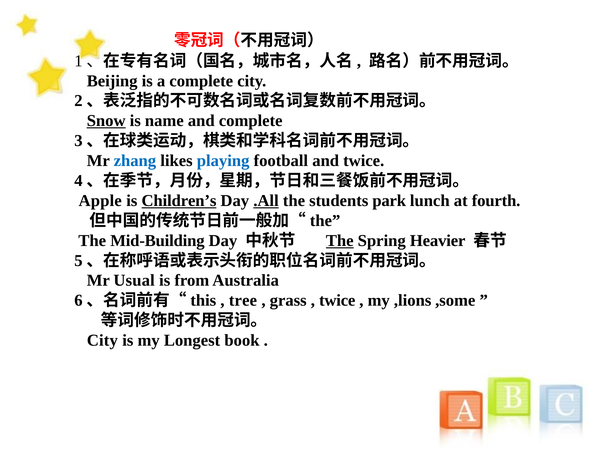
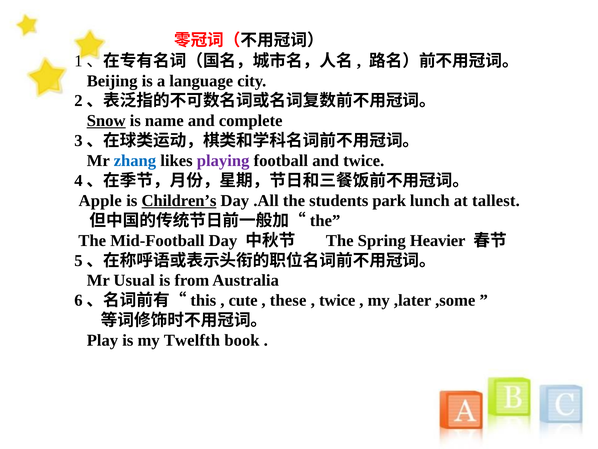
a complete: complete -> language
playing colour: blue -> purple
.All underline: present -> none
fourth: fourth -> tallest
Mid-Building: Mid-Building -> Mid-Football
The at (340, 240) underline: present -> none
tree: tree -> cute
grass: grass -> these
,lions: ,lions -> ,later
City at (102, 340): City -> Play
Longest: Longest -> Twelfth
